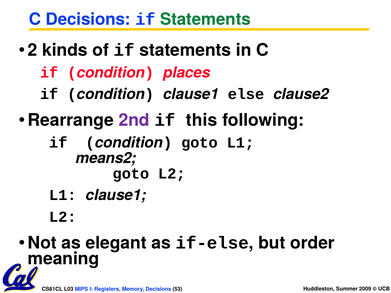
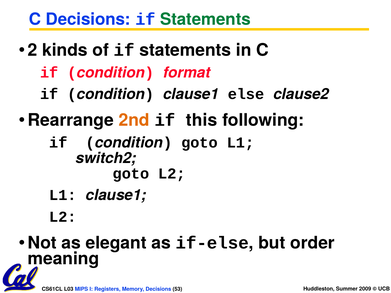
places: places -> format
2nd colour: purple -> orange
means2: means2 -> switch2
